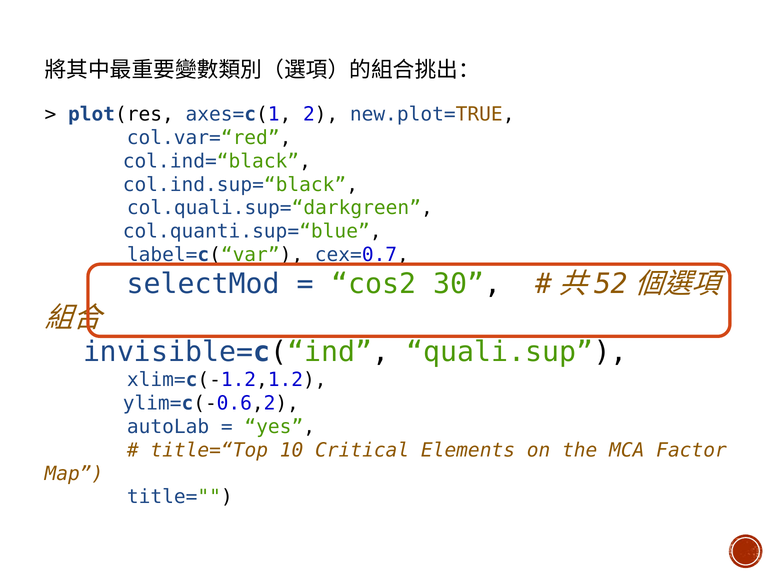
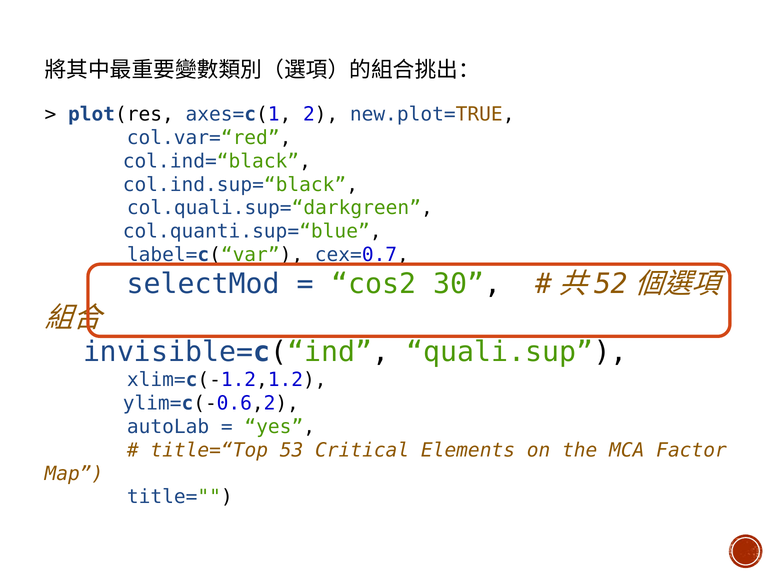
10: 10 -> 53
